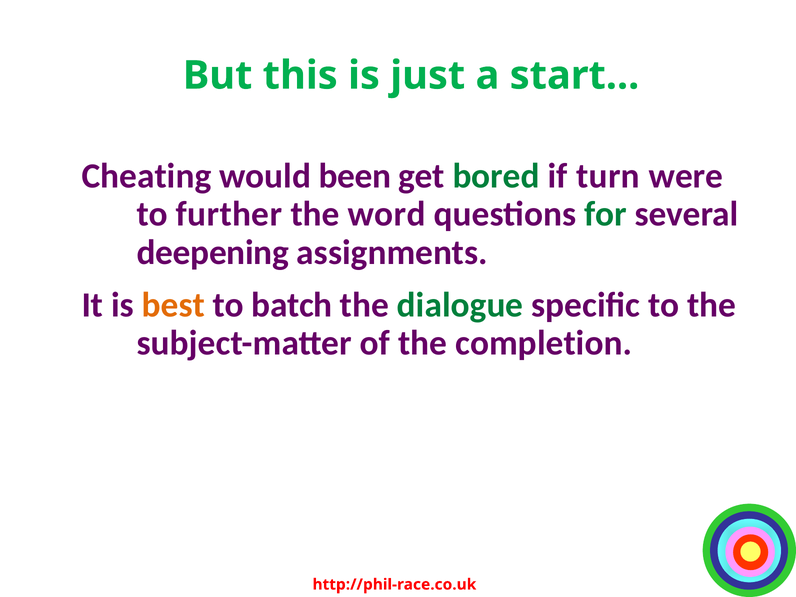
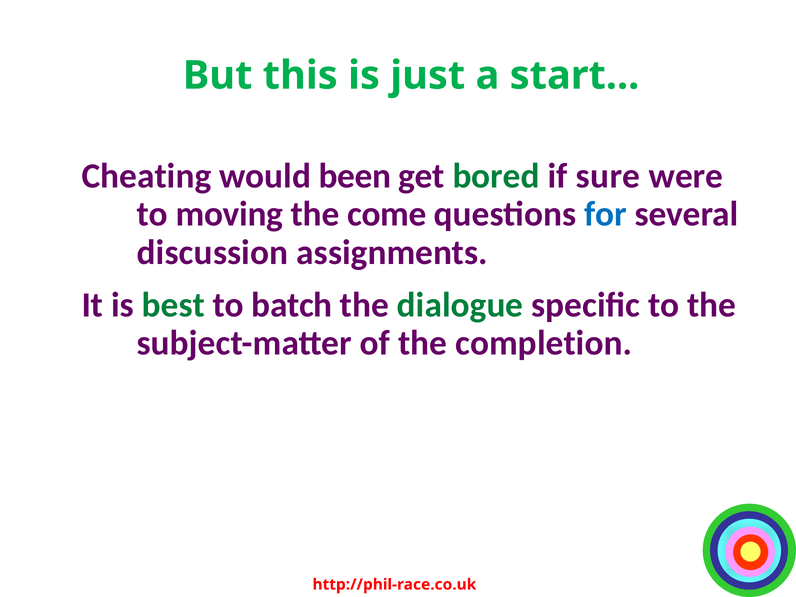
turn: turn -> sure
further: further -> moving
word: word -> come
for colour: green -> blue
deepening: deepening -> discussion
best colour: orange -> green
